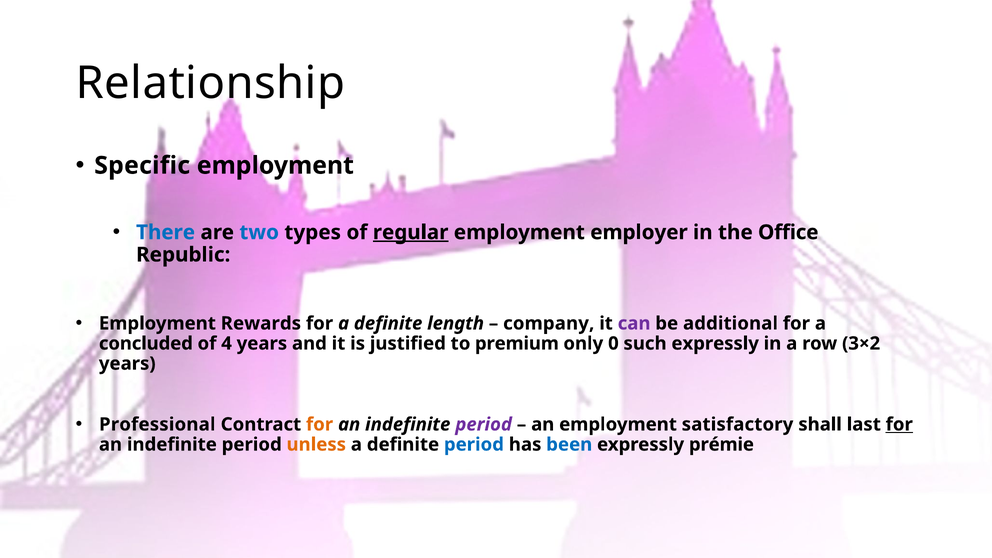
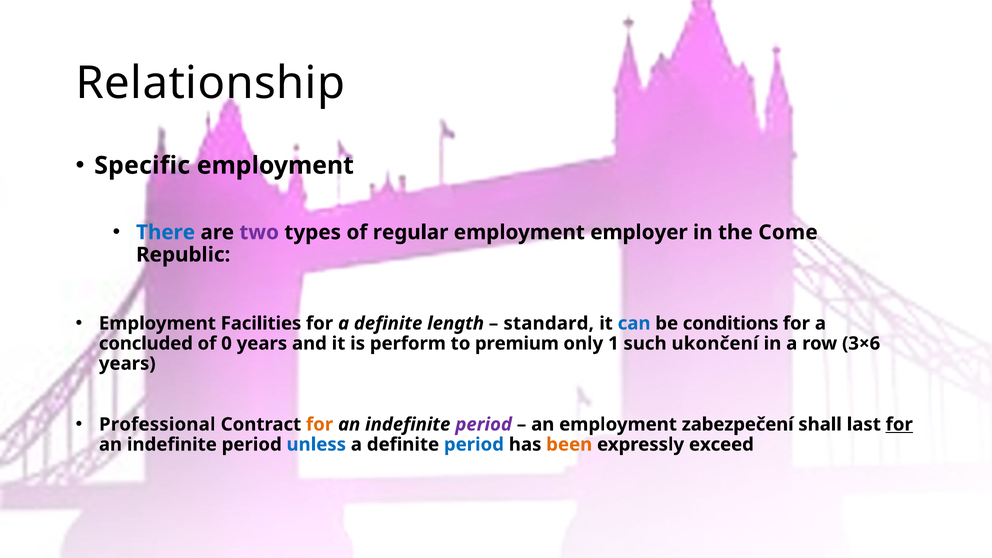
two colour: blue -> purple
regular underline: present -> none
Office: Office -> Come
Rewards: Rewards -> Facilities
company: company -> standard
can colour: purple -> blue
additional: additional -> conditions
4: 4 -> 0
justified: justified -> perform
0: 0 -> 1
such expressly: expressly -> ukončení
3×2: 3×2 -> 3×6
satisfactory: satisfactory -> zabezpečení
unless colour: orange -> blue
been colour: blue -> orange
prémie: prémie -> exceed
